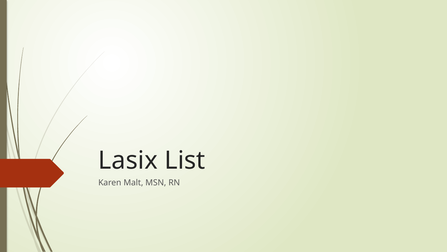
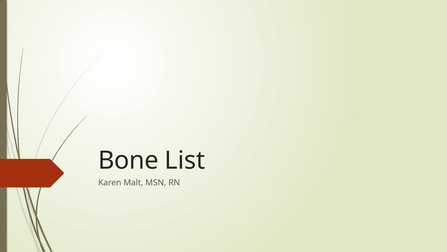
Lasix: Lasix -> Bone
